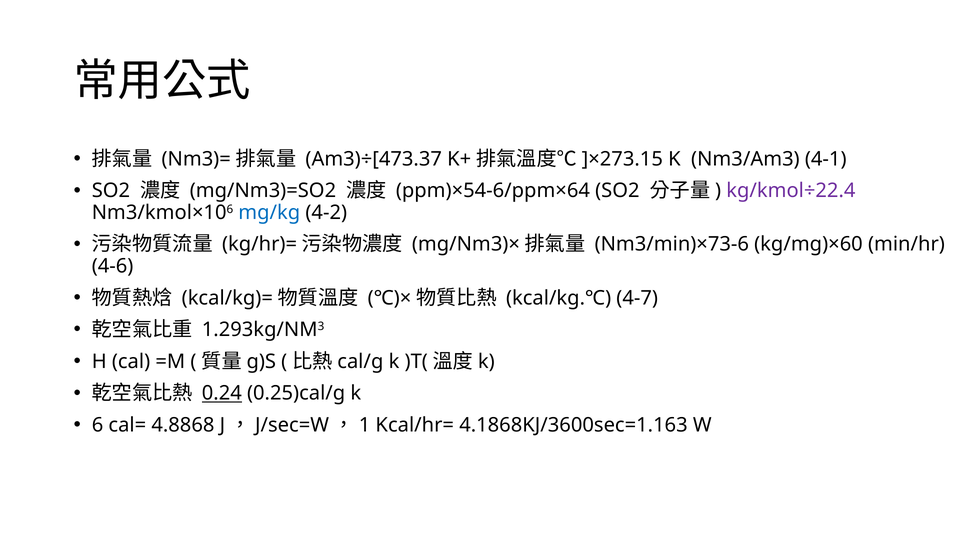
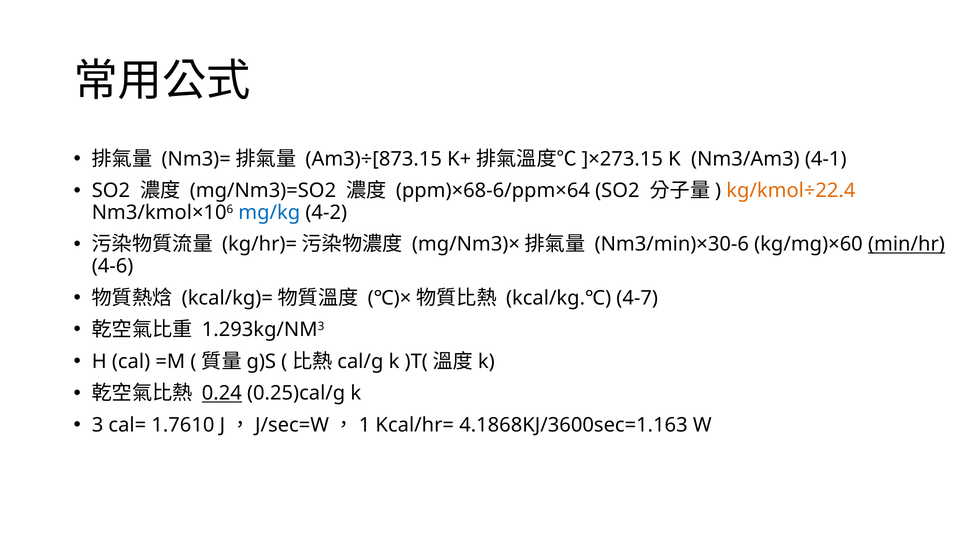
Am3)÷[473.37: Am3)÷[473.37 -> Am3)÷[873.15
ppm)×54-6/ppm×64: ppm)×54-6/ppm×64 -> ppm)×68-6/ppm×64
kg/kmol÷22.4 colour: purple -> orange
Nm3/min)×73-6: Nm3/min)×73-6 -> Nm3/min)×30-6
min/hr underline: none -> present
6: 6 -> 3
4.8868: 4.8868 -> 1.7610
